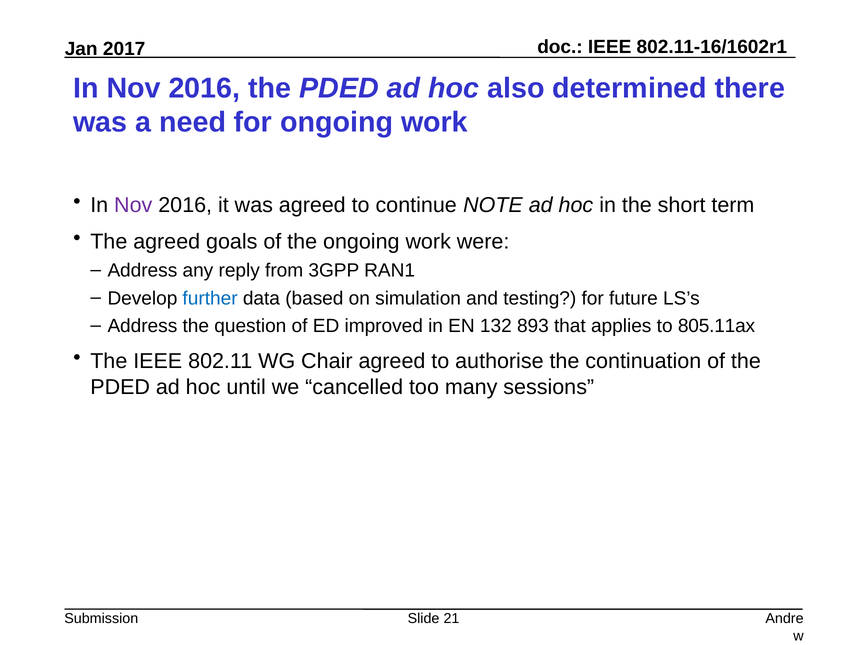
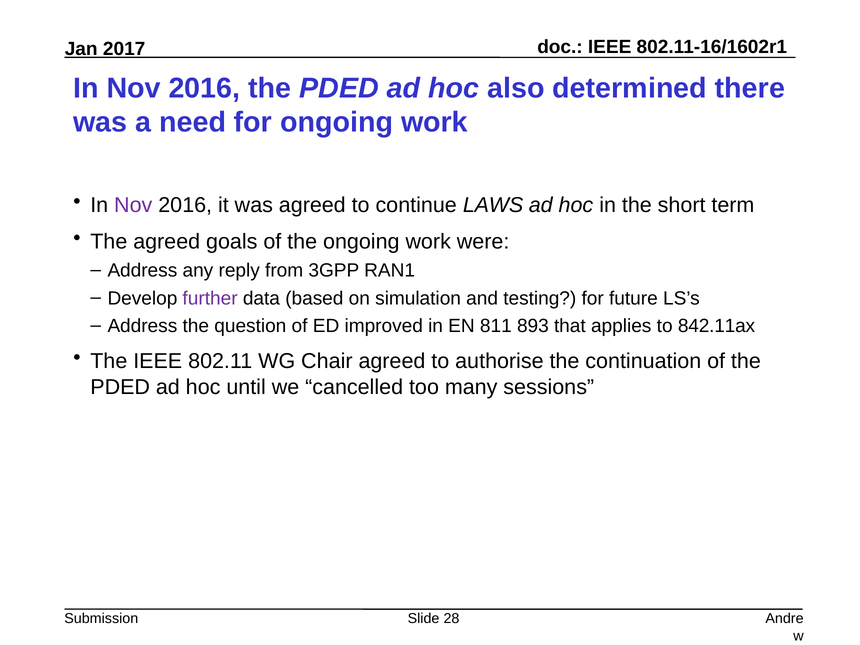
NOTE: NOTE -> LAWS
further colour: blue -> purple
132: 132 -> 811
805.11ax: 805.11ax -> 842.11ax
21: 21 -> 28
